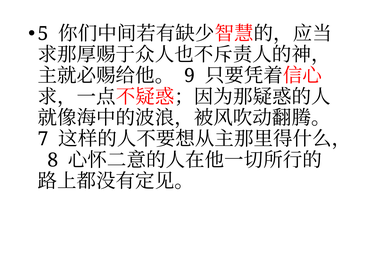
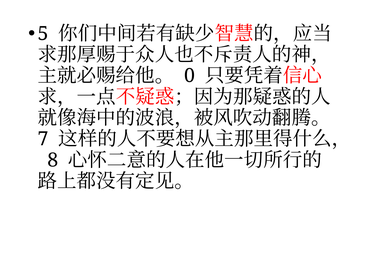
9: 9 -> 0
